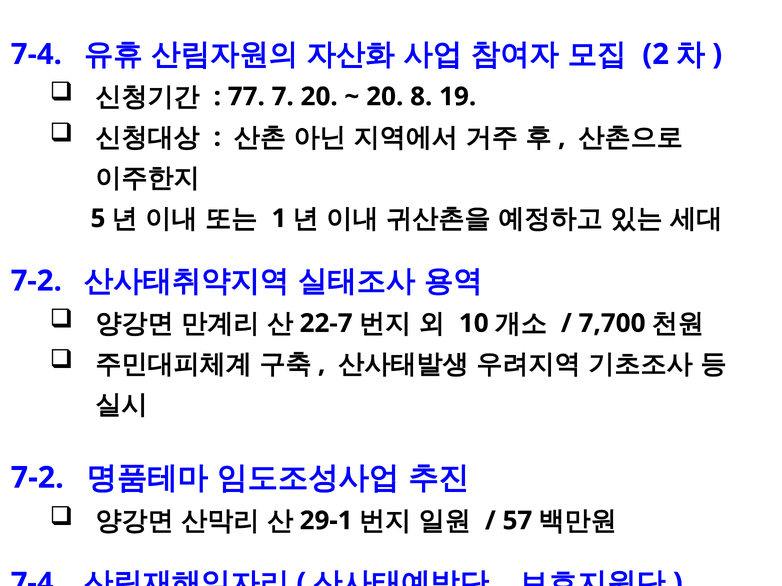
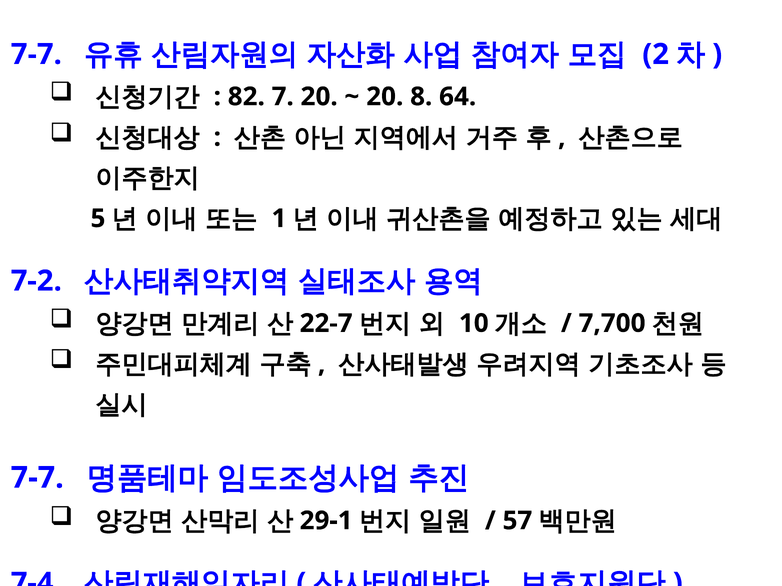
7-4 at (36, 54): 7-4 -> 7-7
77: 77 -> 82
19: 19 -> 64
7-2 at (37, 478): 7-2 -> 7-7
